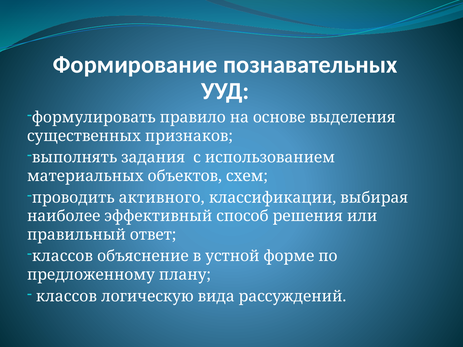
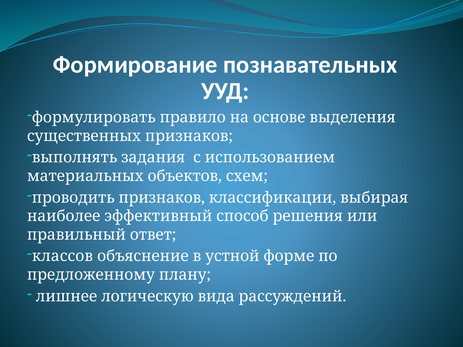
проводить активного: активного -> признаков
классов at (66, 297): классов -> лишнее
